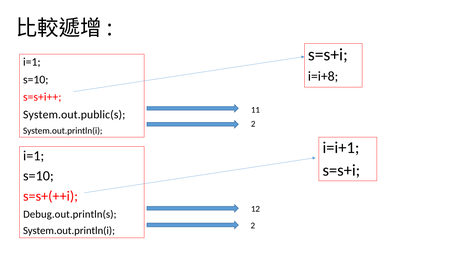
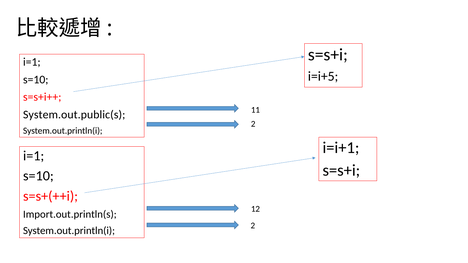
i=i+8: i=i+8 -> i=i+5
Debug.out.println(s: Debug.out.println(s -> Import.out.println(s
